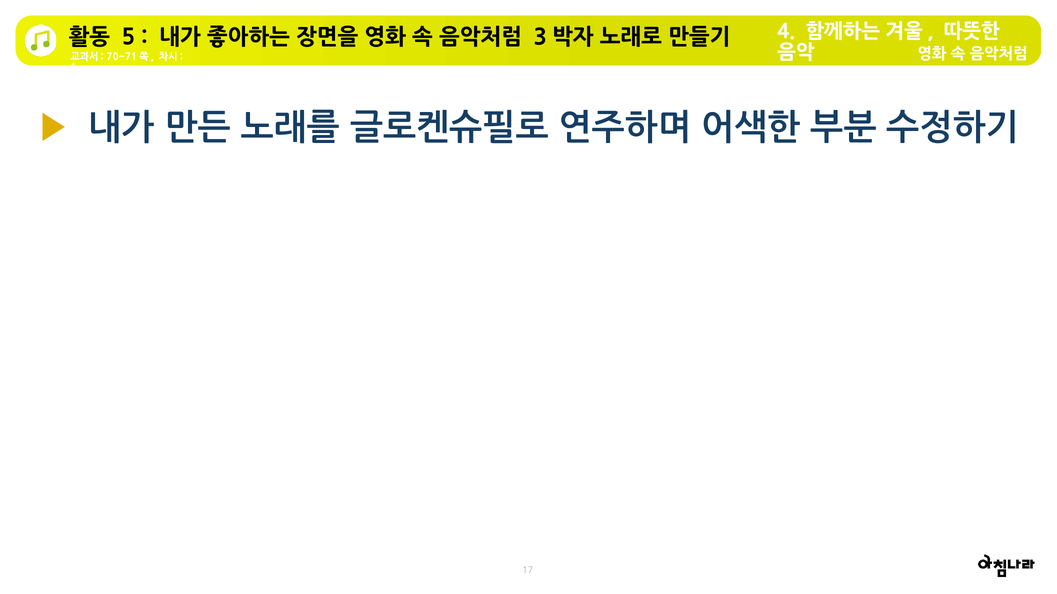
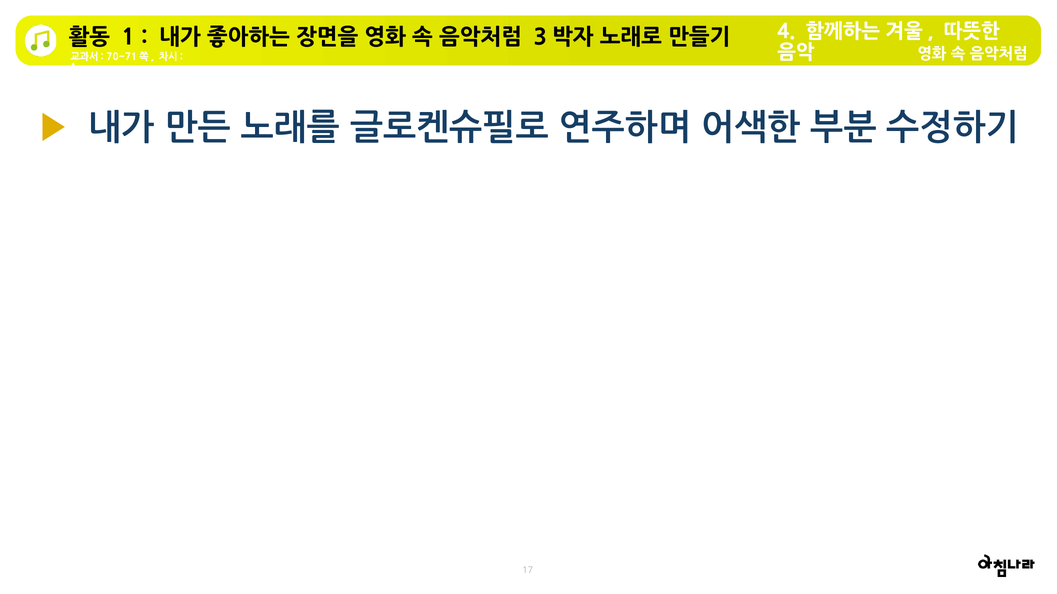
5 at (128, 38): 5 -> 1
